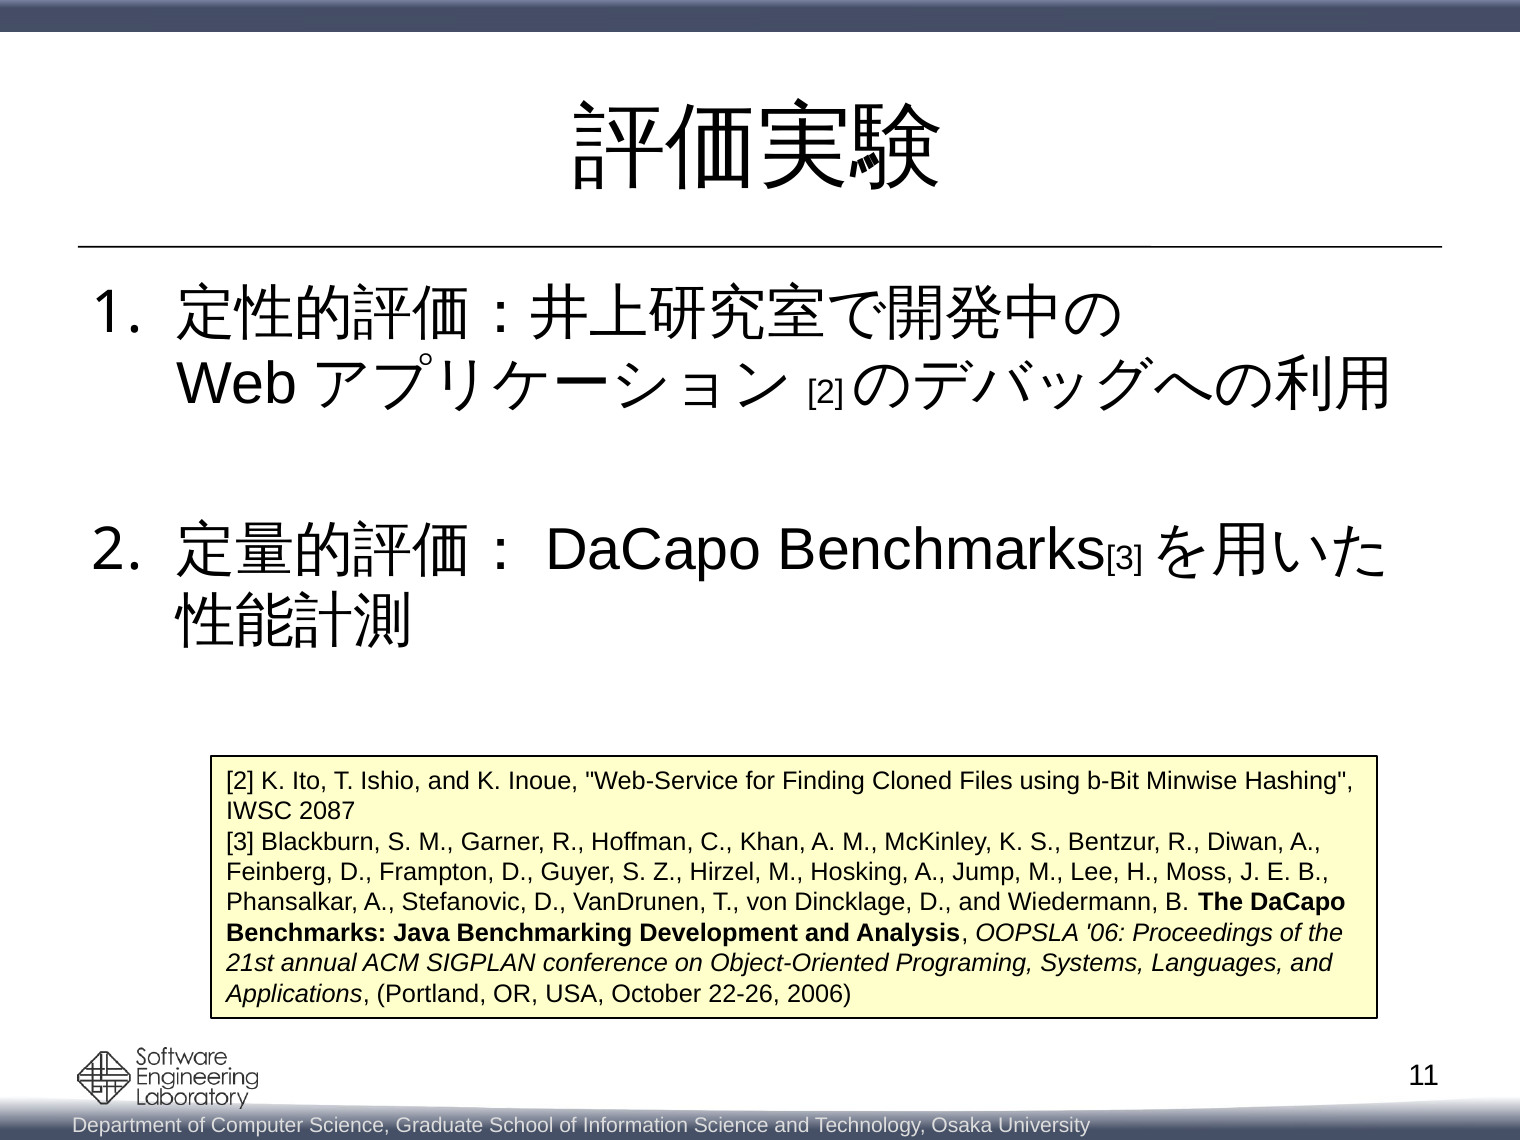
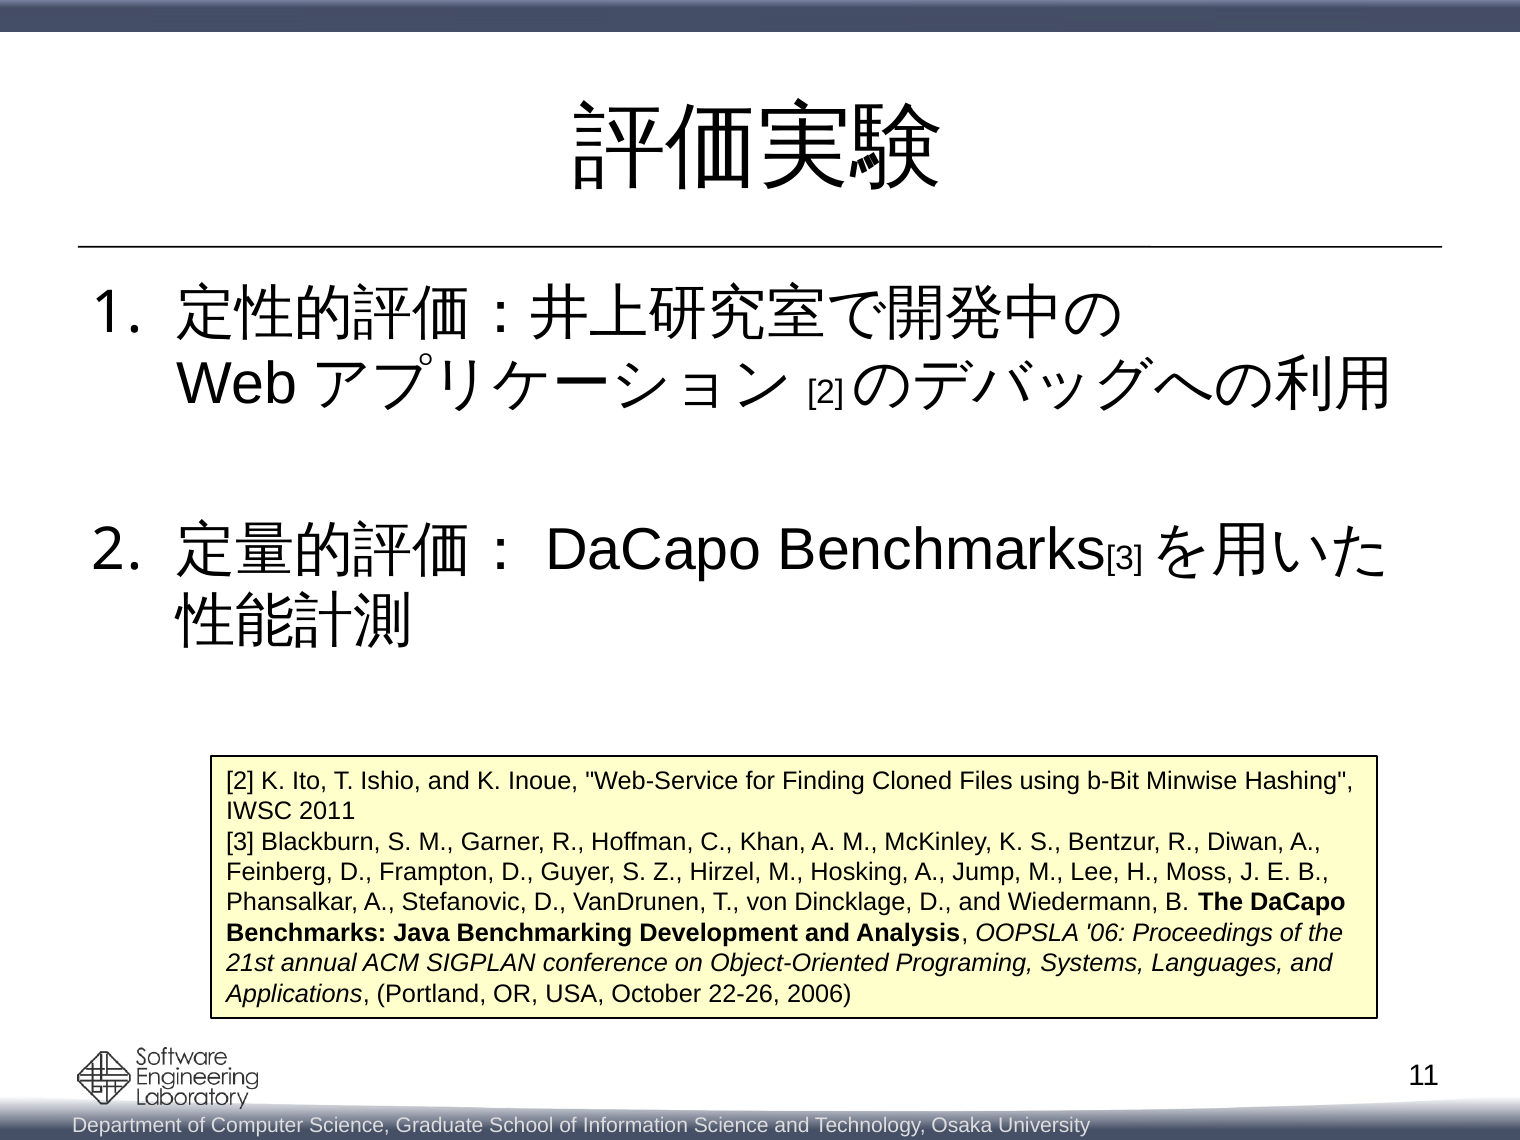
2087: 2087 -> 2011
